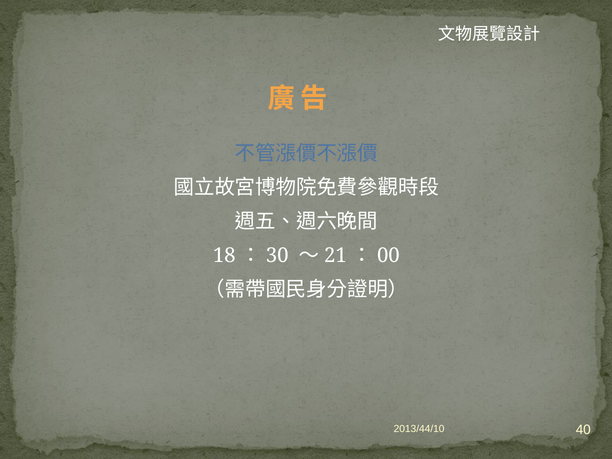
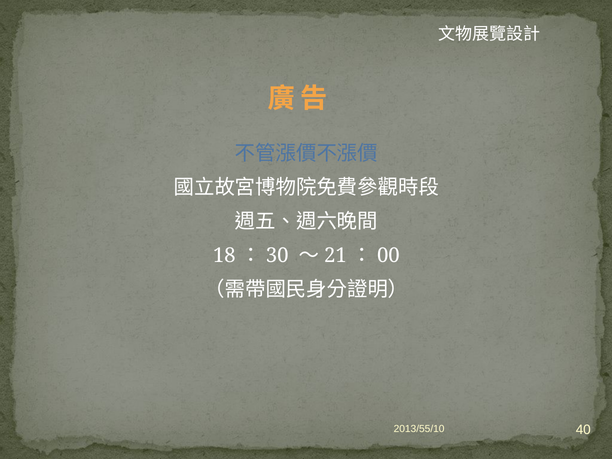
2013/44/10: 2013/44/10 -> 2013/55/10
